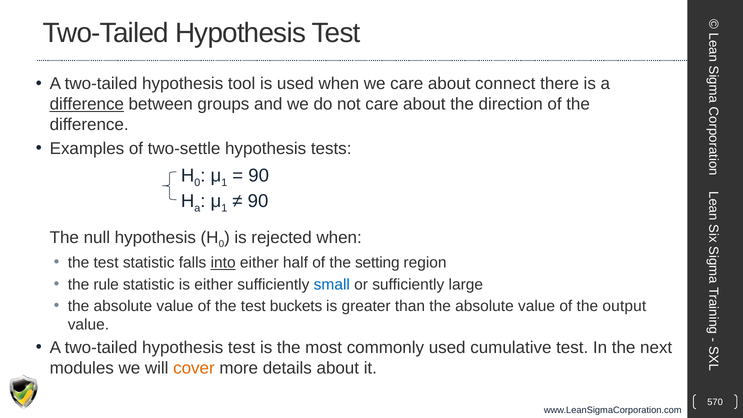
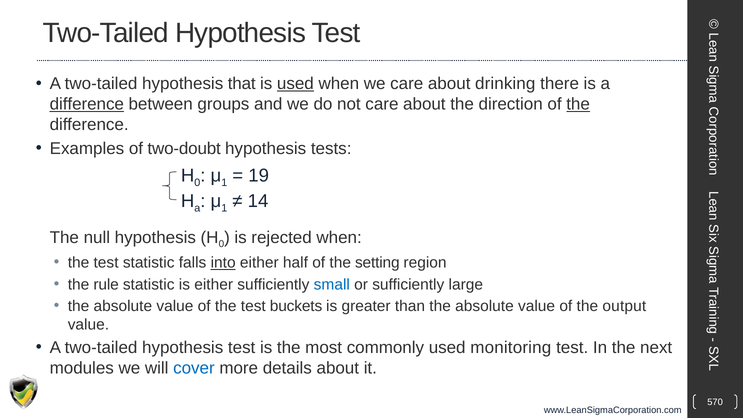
tool: tool -> that
used at (295, 84) underline: none -> present
connect: connect -> drinking
the at (578, 104) underline: none -> present
two-settle: two-settle -> two-doubt
90 at (259, 176): 90 -> 19
90 at (258, 201): 90 -> 14
cumulative: cumulative -> monitoring
cover colour: orange -> blue
